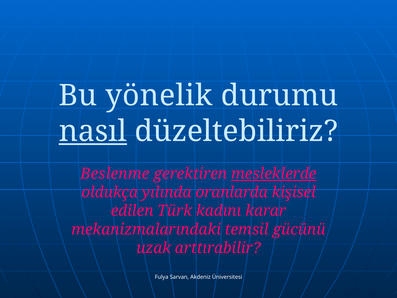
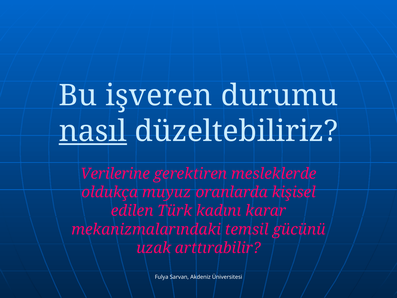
yönelik: yönelik -> işveren
Beslenme: Beslenme -> Verilerine
mesleklerde underline: present -> none
yılında: yılında -> muyuz
